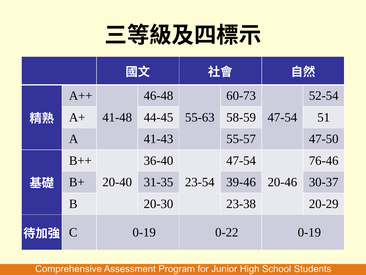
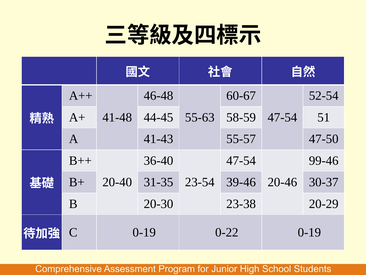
60-73: 60-73 -> 60-67
76-46: 76-46 -> 99-46
